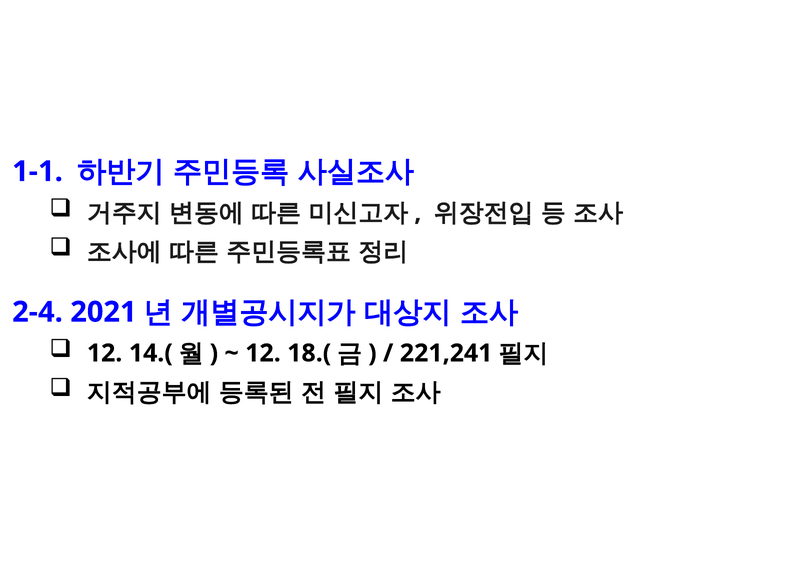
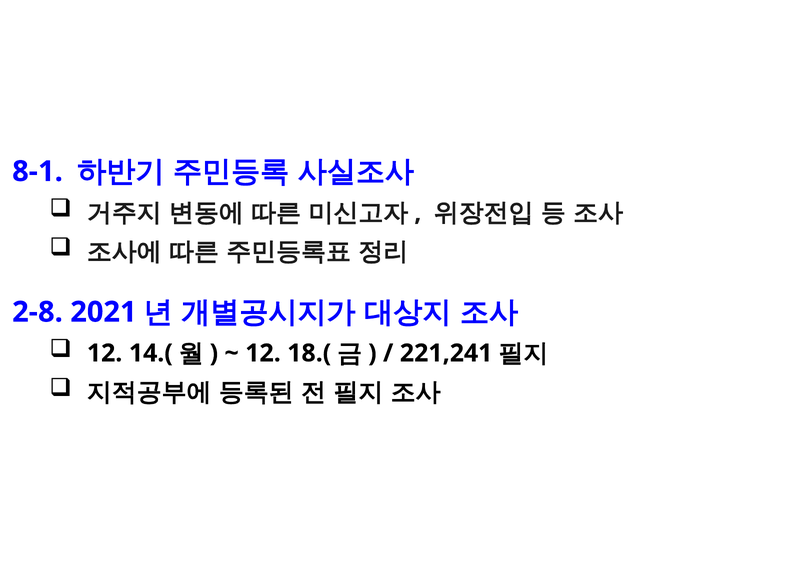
1-1: 1-1 -> 8-1
2-4: 2-4 -> 2-8
